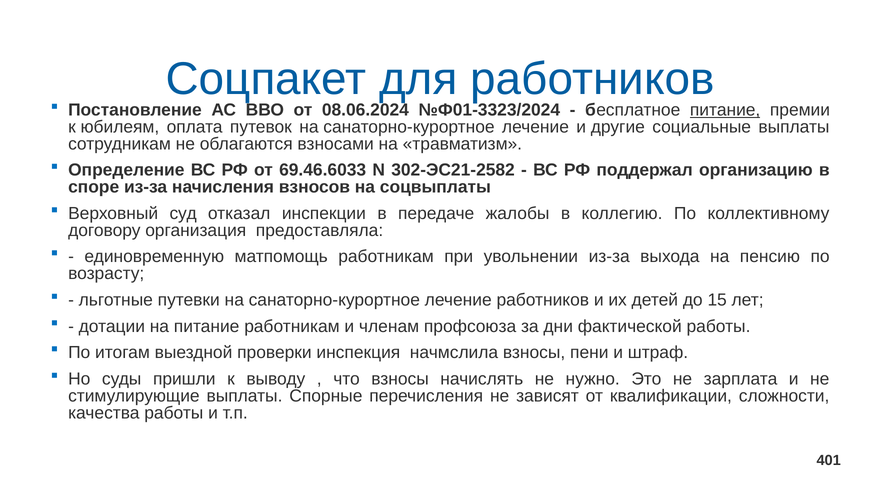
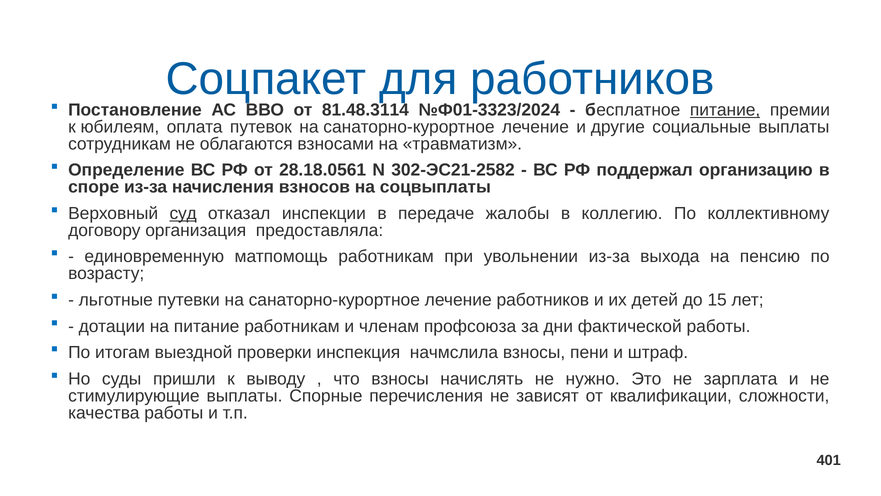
08.06.2024: 08.06.2024 -> 81.48.3114
69.46.6033: 69.46.6033 -> 28.18.0561
суд underline: none -> present
